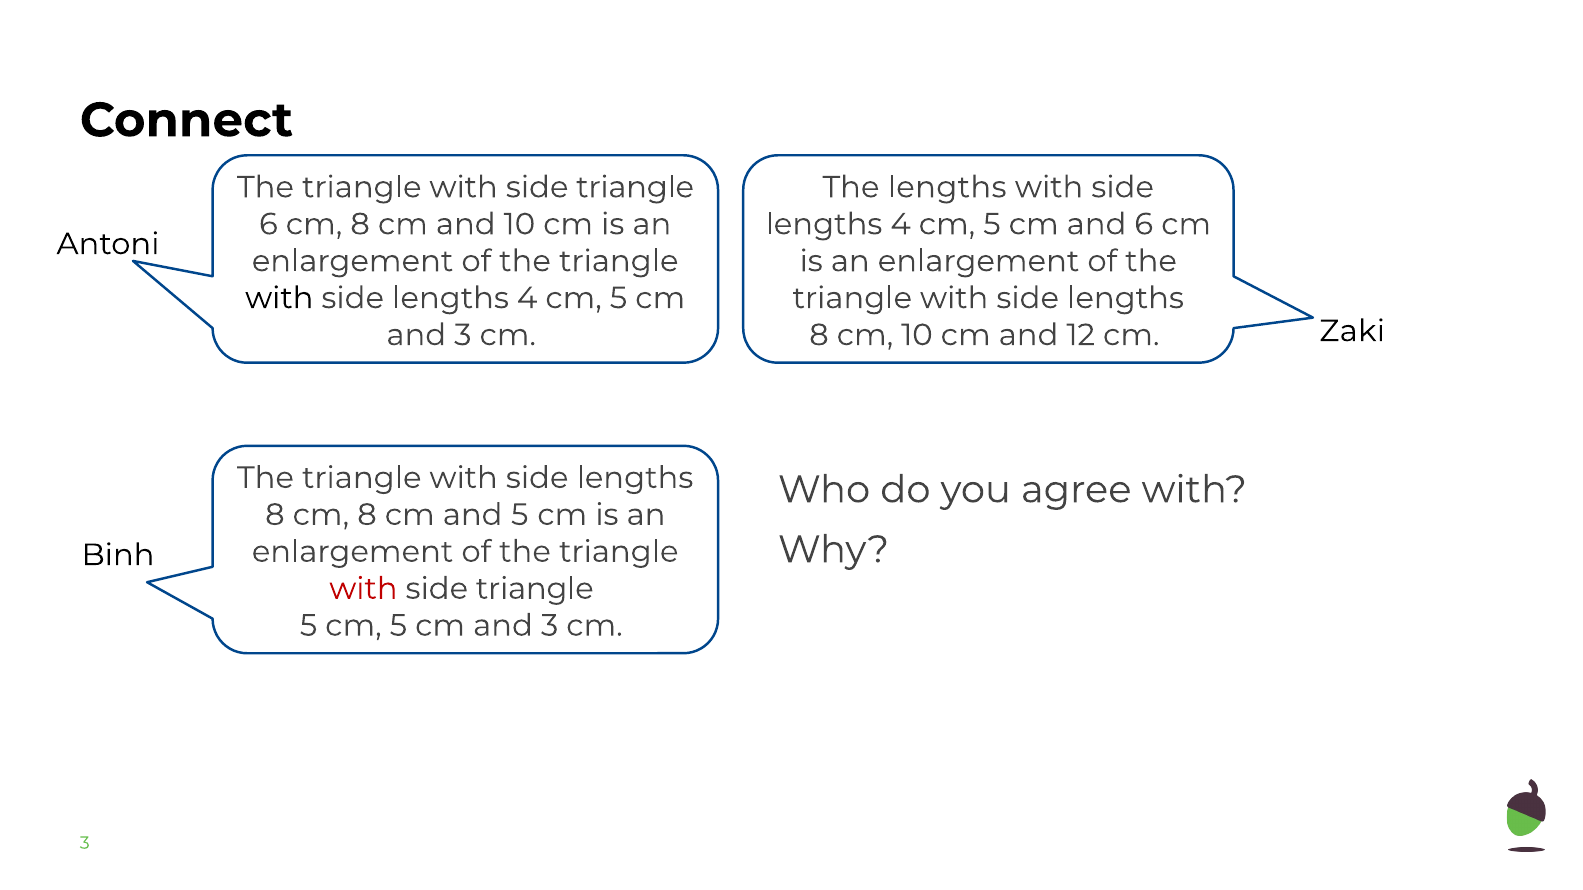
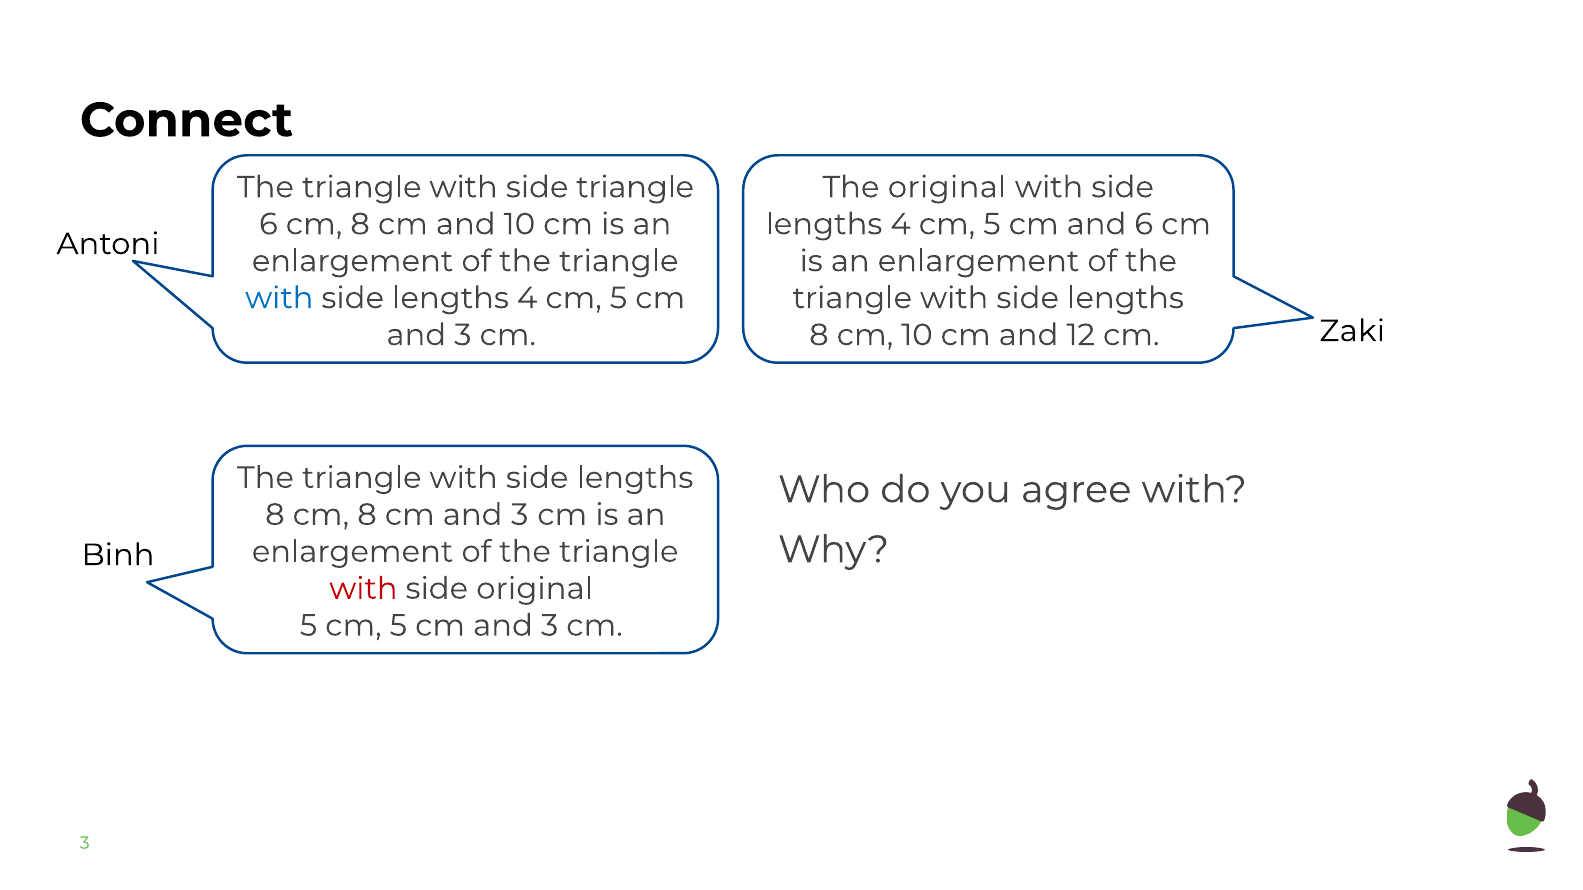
The lengths: lengths -> original
with at (279, 298) colour: black -> blue
8 cm and 5: 5 -> 3
triangle at (535, 589): triangle -> original
